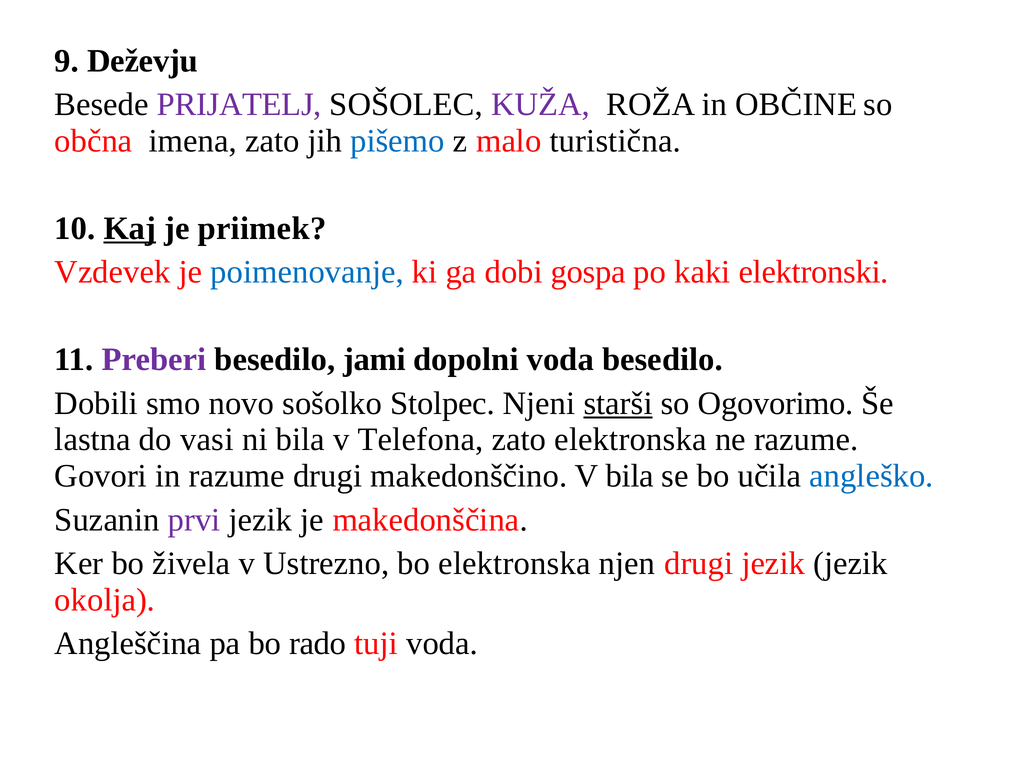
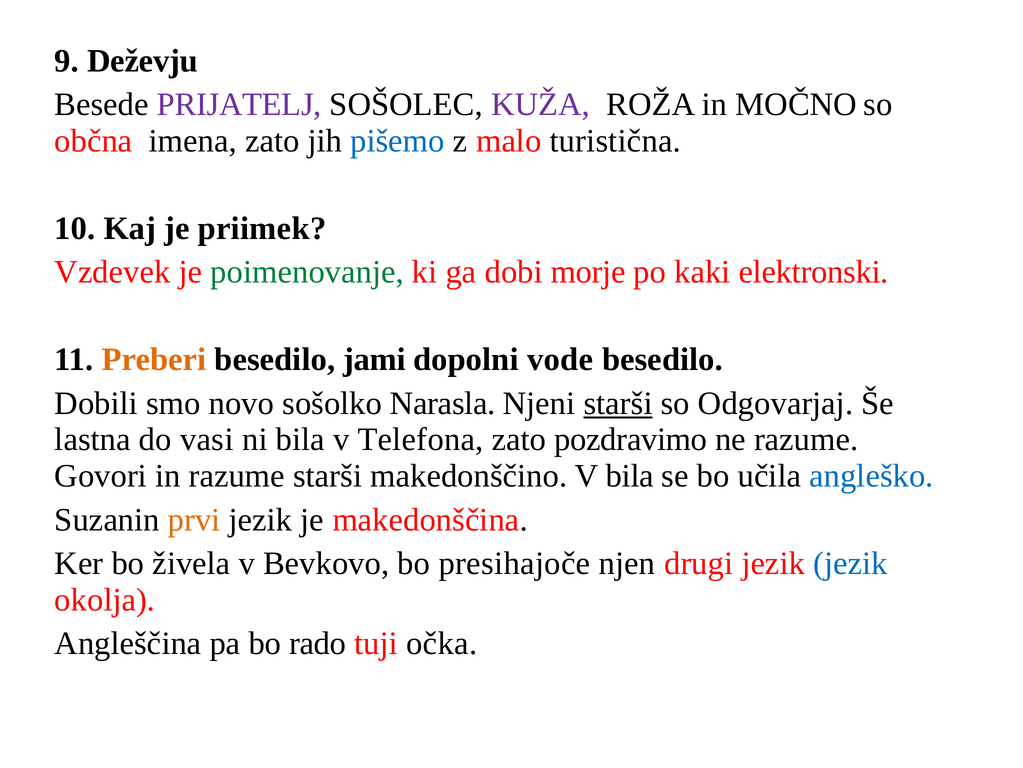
OBČINE: OBČINE -> MOČNO
Kaj underline: present -> none
poimenovanje colour: blue -> green
gospa: gospa -> morje
Preberi colour: purple -> orange
dopolni voda: voda -> vode
Stolpec: Stolpec -> Narasla
Ogovorimo: Ogovorimo -> Odgovarjaj
zato elektronska: elektronska -> pozdravimo
razume drugi: drugi -> starši
prvi colour: purple -> orange
Ustrezno: Ustrezno -> Bevkovo
bo elektronska: elektronska -> presihajoče
jezik at (850, 563) colour: black -> blue
tuji voda: voda -> očka
